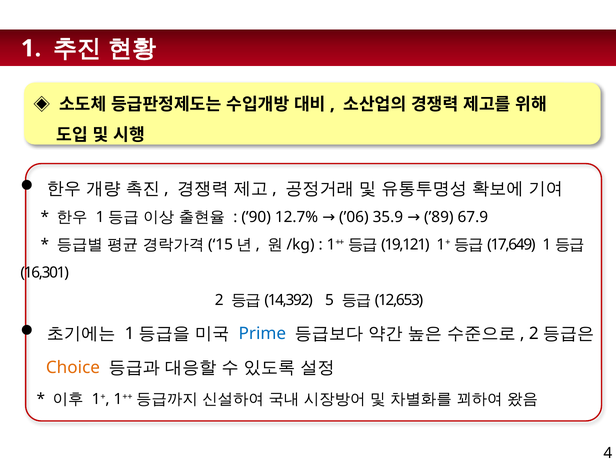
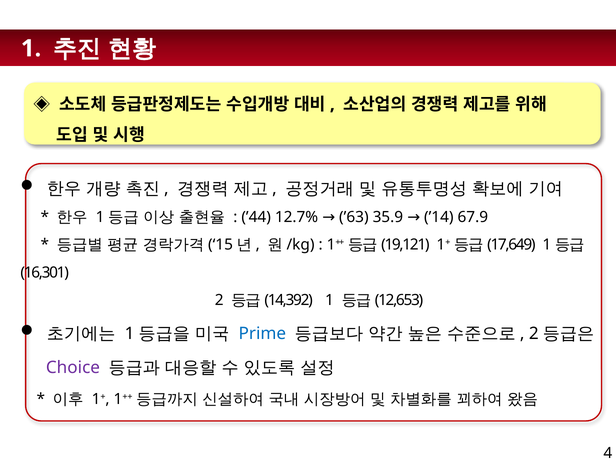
’90: ’90 -> ’44
’06: ’06 -> ’63
’89: ’89 -> ’14
5 at (330, 300): 5 -> 1
Choice colour: orange -> purple
